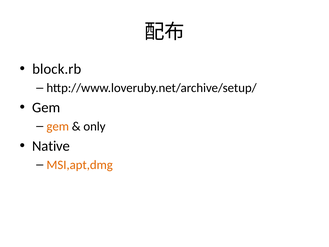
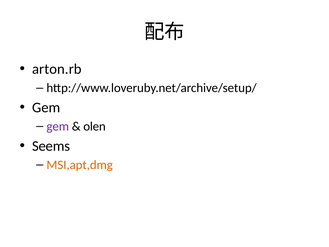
block.rb: block.rb -> arton.rb
gem at (58, 126) colour: orange -> purple
only: only -> olen
Native: Native -> Seems
